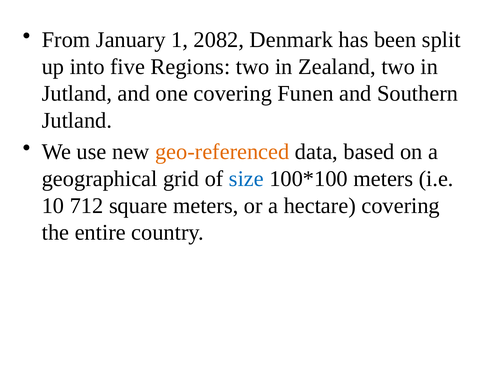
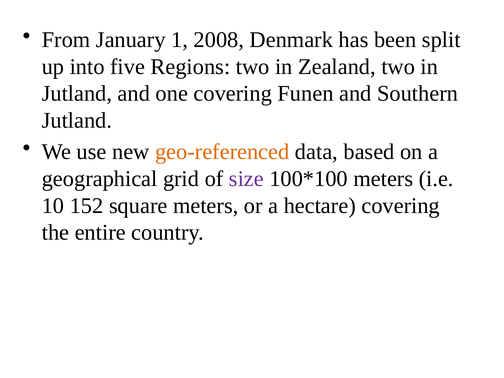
2082: 2082 -> 2008
size colour: blue -> purple
712: 712 -> 152
